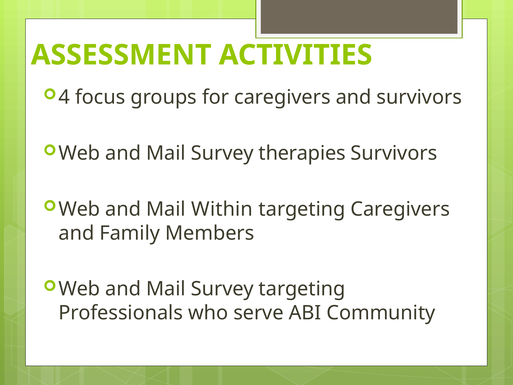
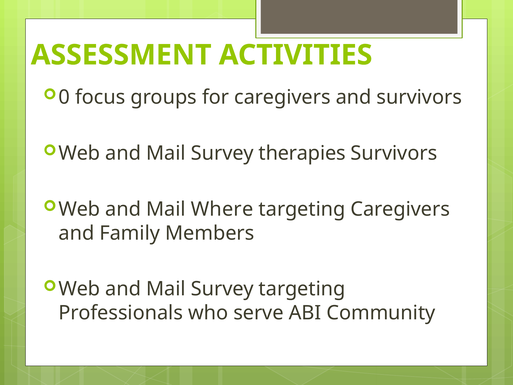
4: 4 -> 0
Within: Within -> Where
